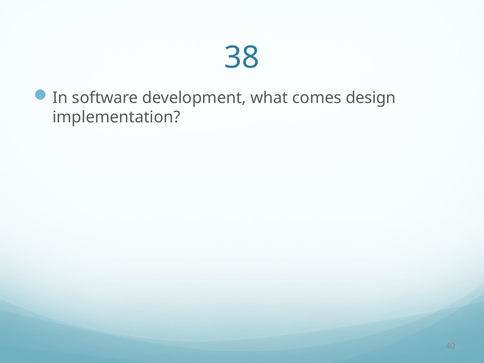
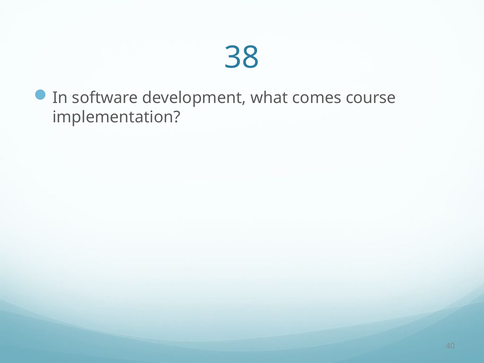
design: design -> course
